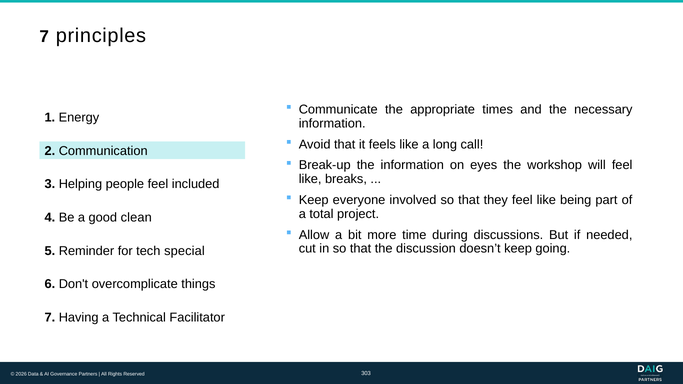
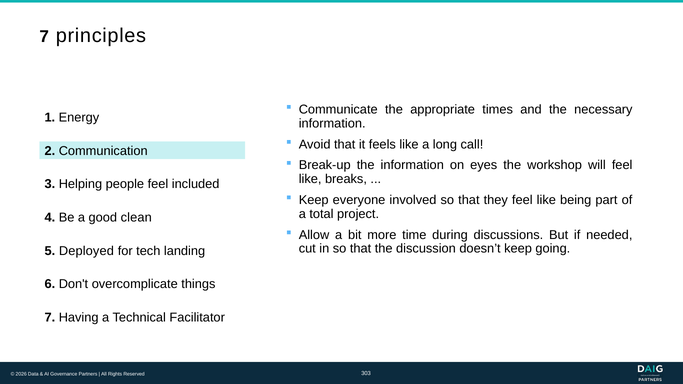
Reminder: Reminder -> Deployed
special: special -> landing
